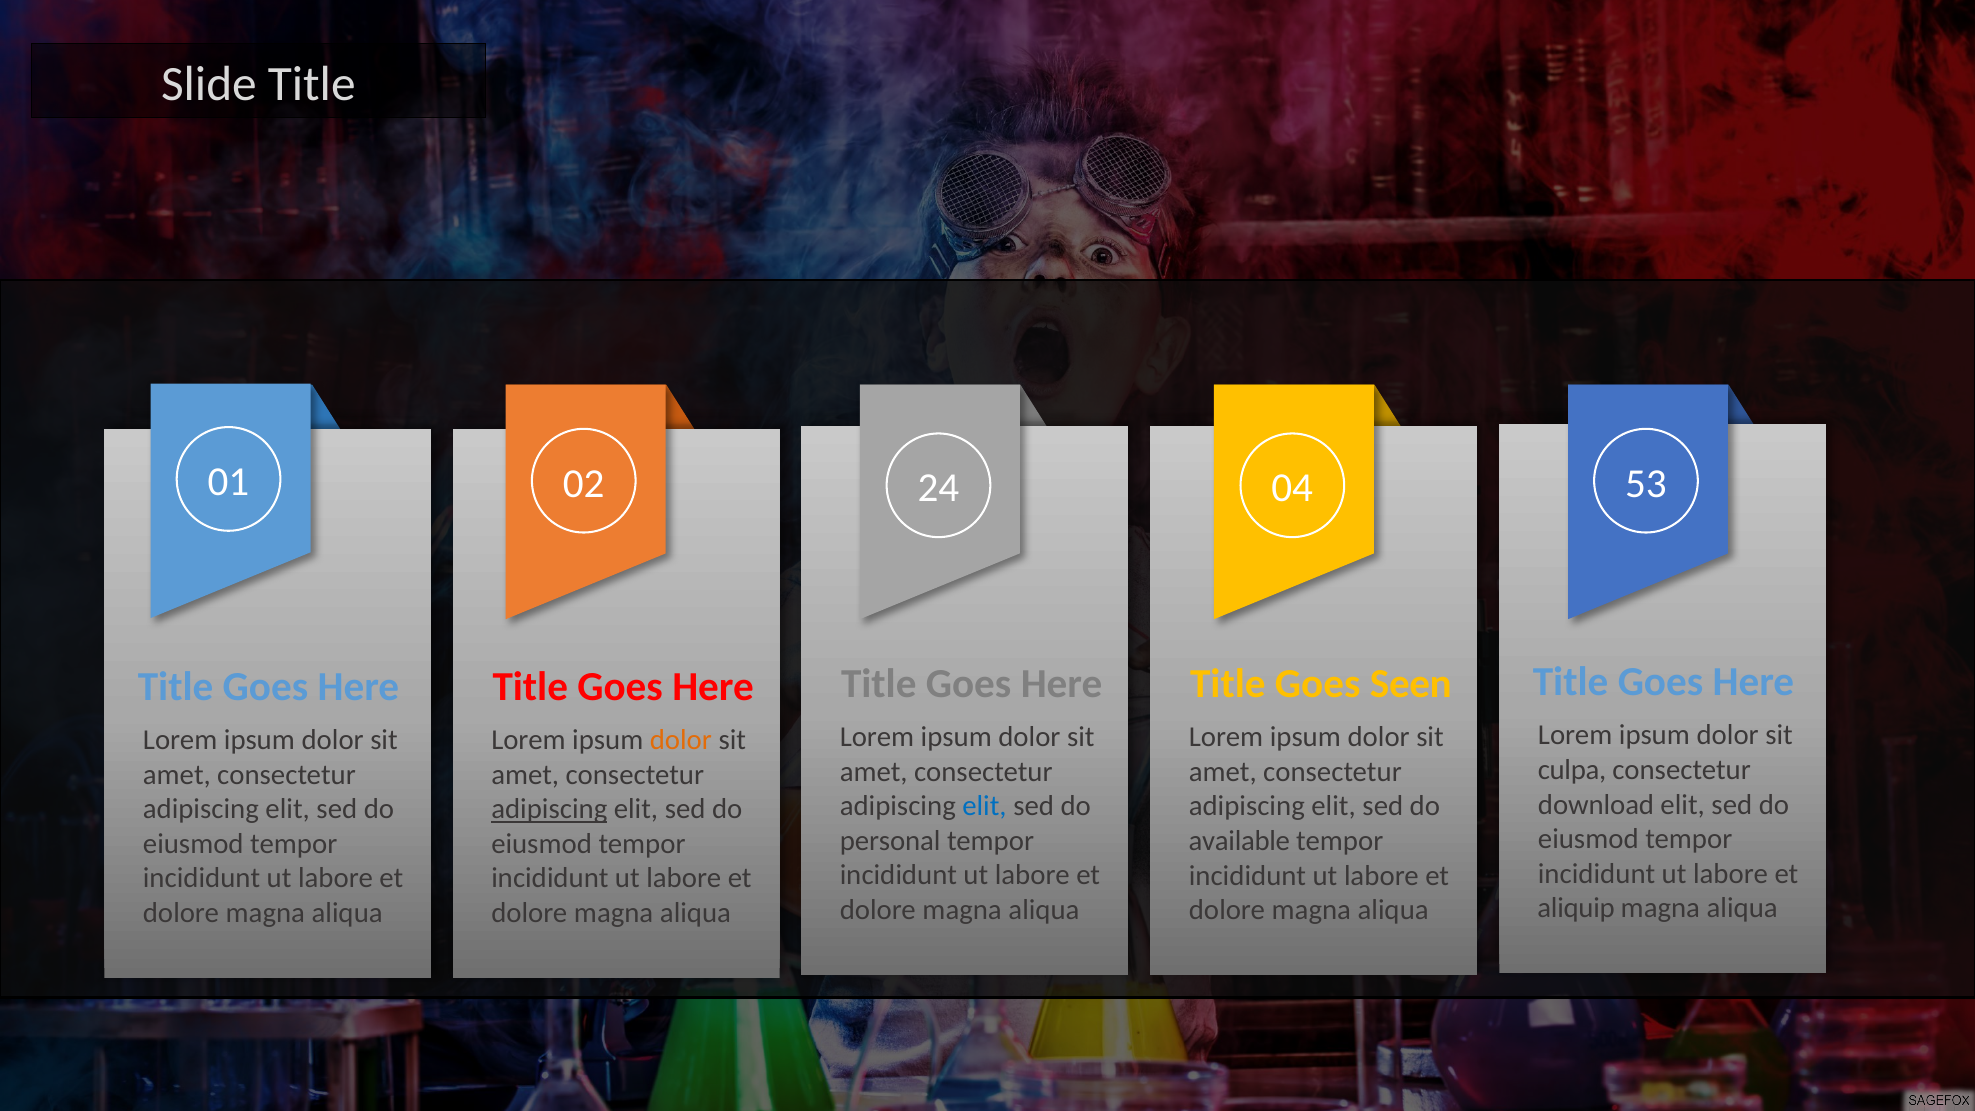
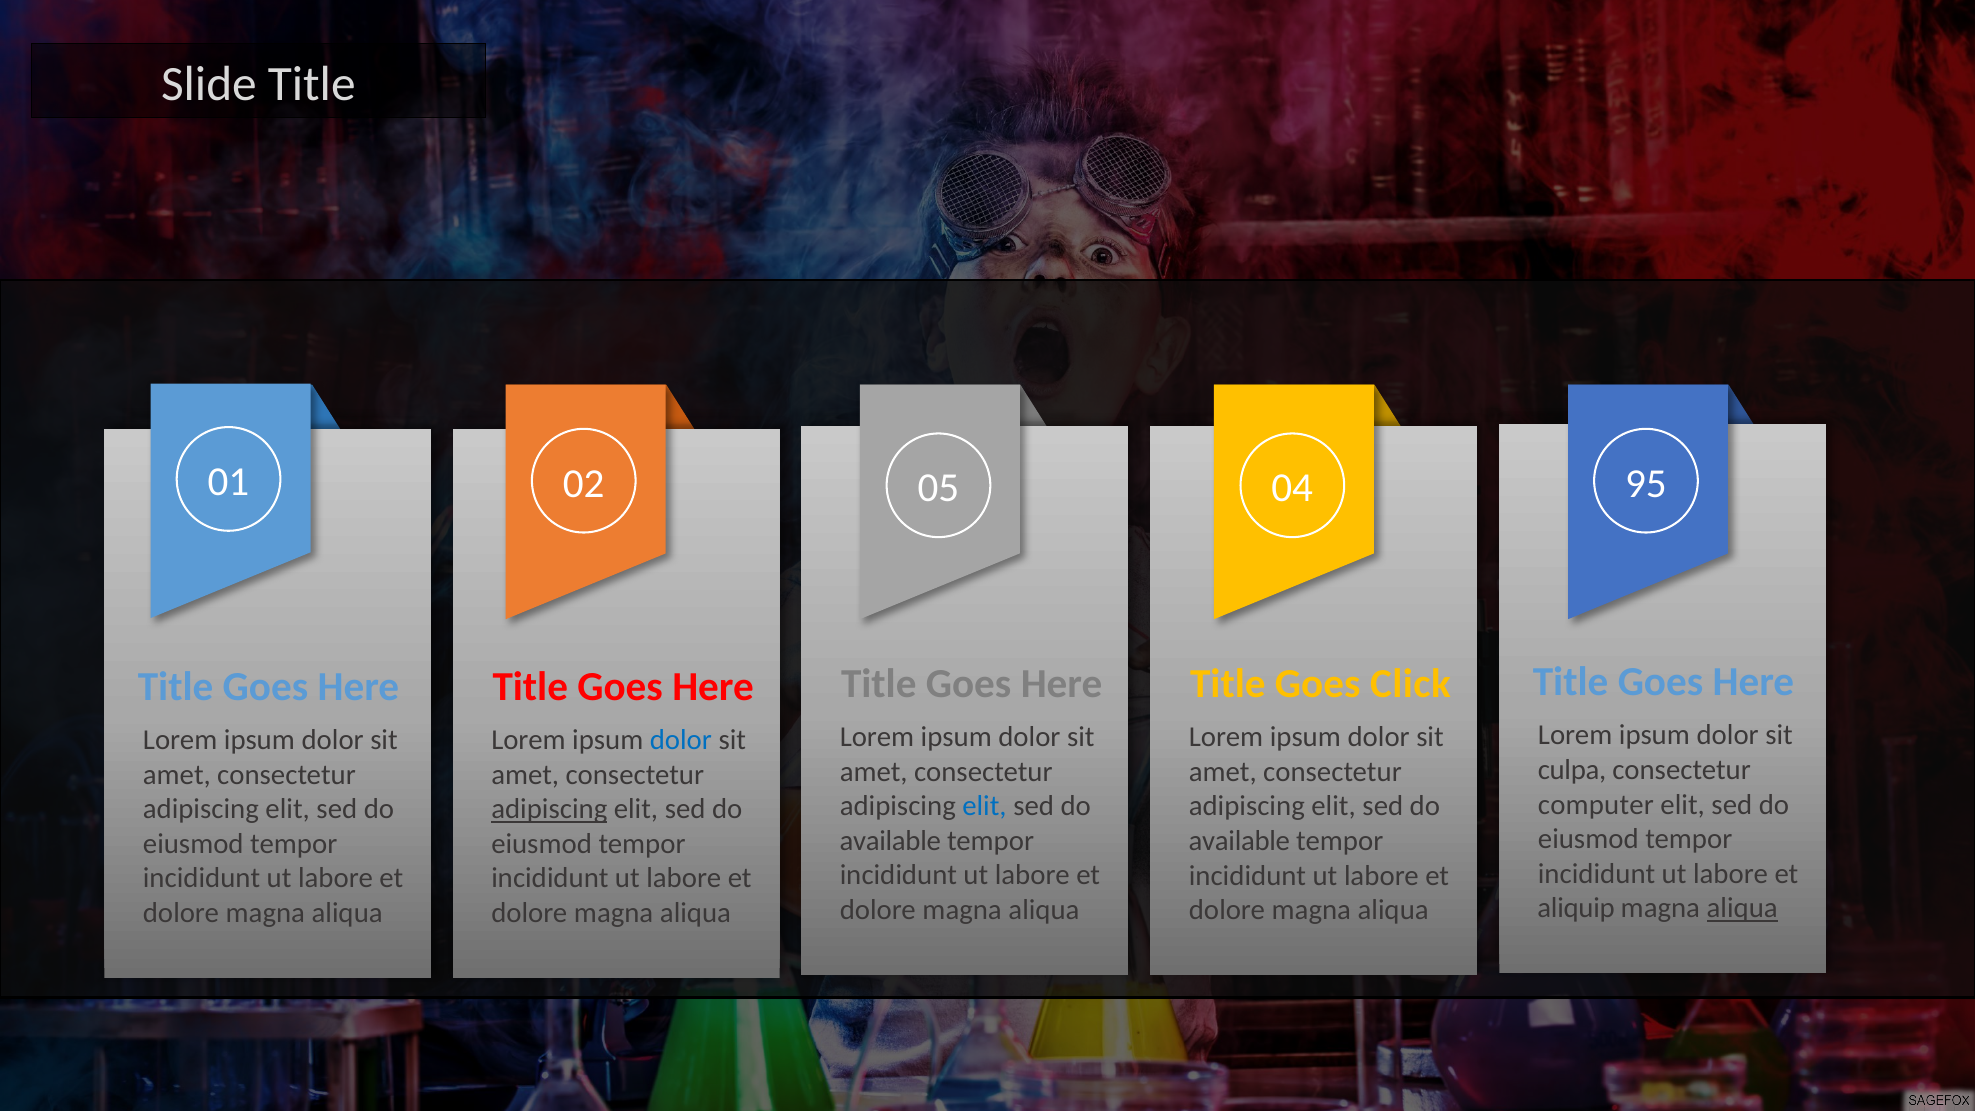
24: 24 -> 05
53: 53 -> 95
Seen: Seen -> Click
dolor at (681, 740) colour: orange -> blue
download: download -> computer
personal at (890, 841): personal -> available
aliqua at (1742, 908) underline: none -> present
